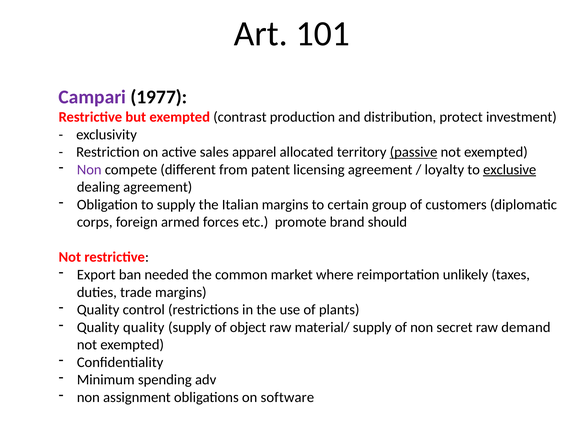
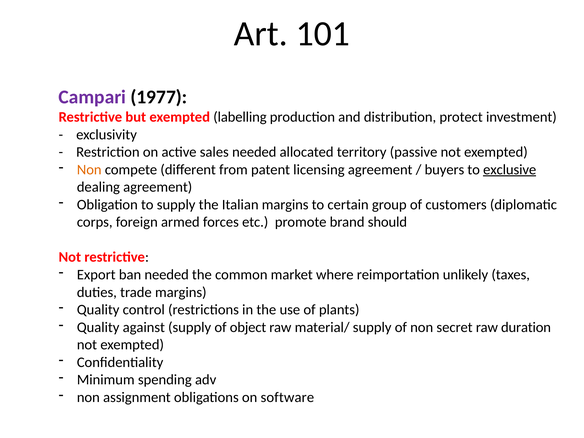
contrast: contrast -> labelling
sales apparel: apparel -> needed
passive underline: present -> none
Non at (89, 170) colour: purple -> orange
loyalty: loyalty -> buyers
Quality quality: quality -> against
demand: demand -> duration
